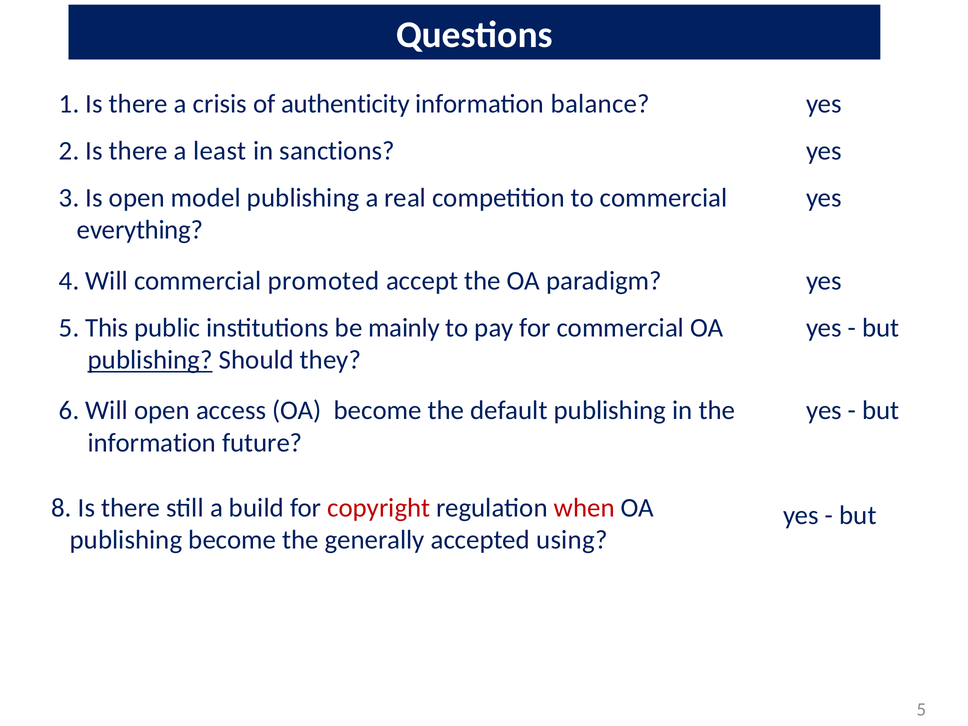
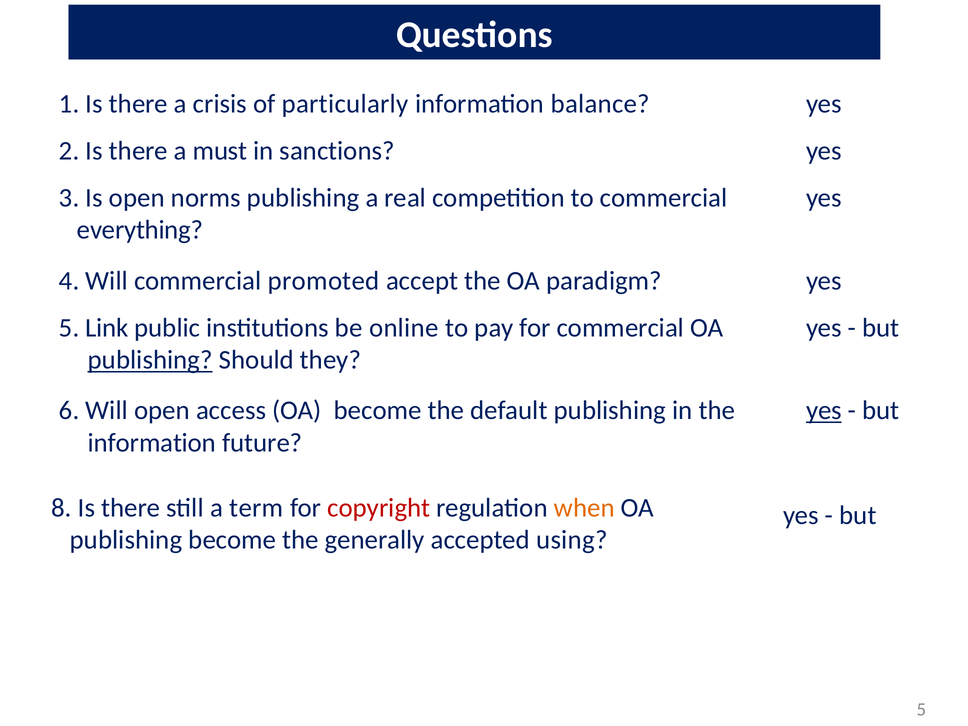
authenticity: authenticity -> particularly
least: least -> must
model: model -> norms
This: This -> Link
mainly: mainly -> online
yes at (824, 411) underline: none -> present
build: build -> term
when colour: red -> orange
